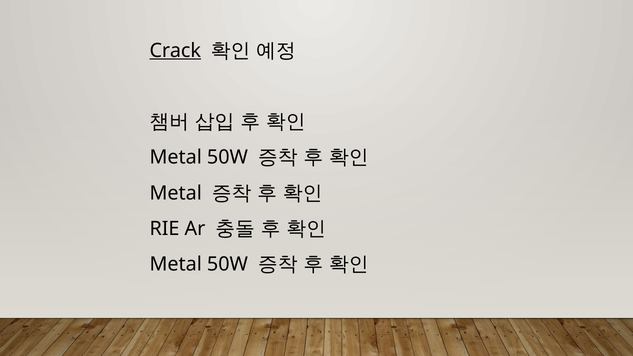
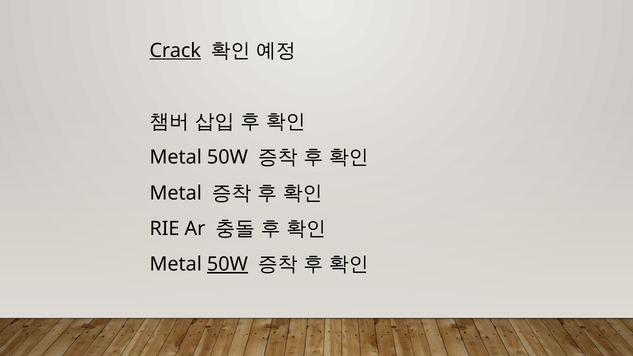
50W at (227, 264) underline: none -> present
